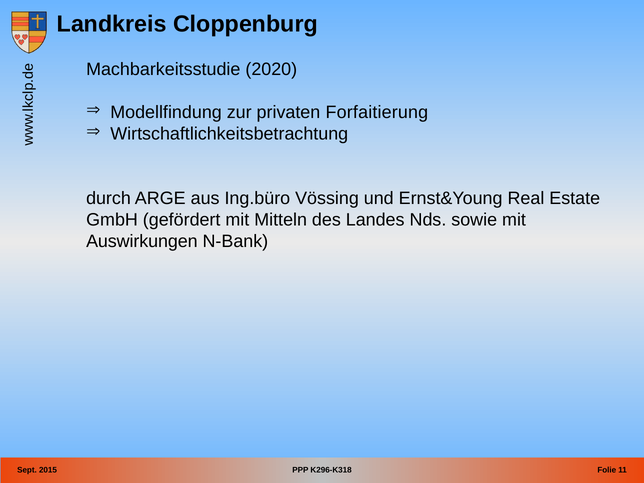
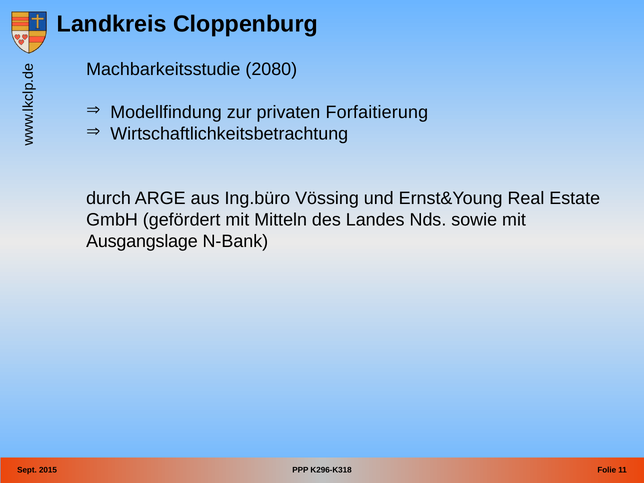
2020: 2020 -> 2080
Auswirkungen: Auswirkungen -> Ausgangslage
